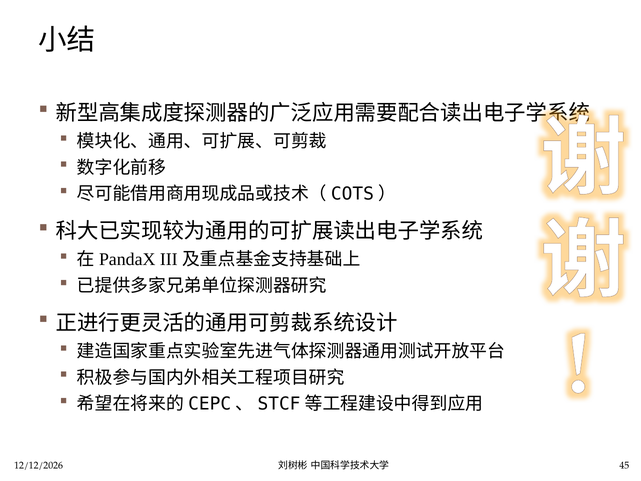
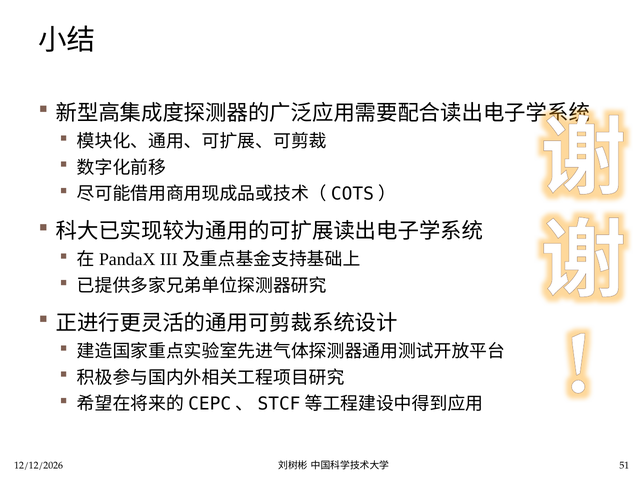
45: 45 -> 51
